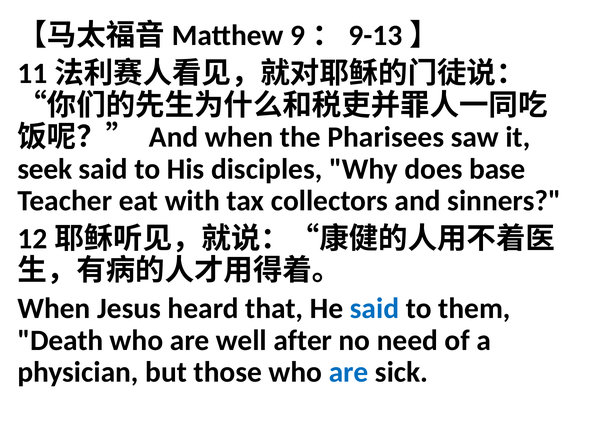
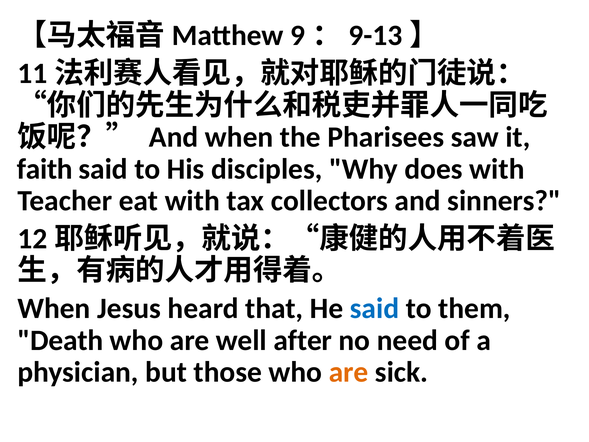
seek: seek -> faith
does base: base -> with
are at (349, 372) colour: blue -> orange
